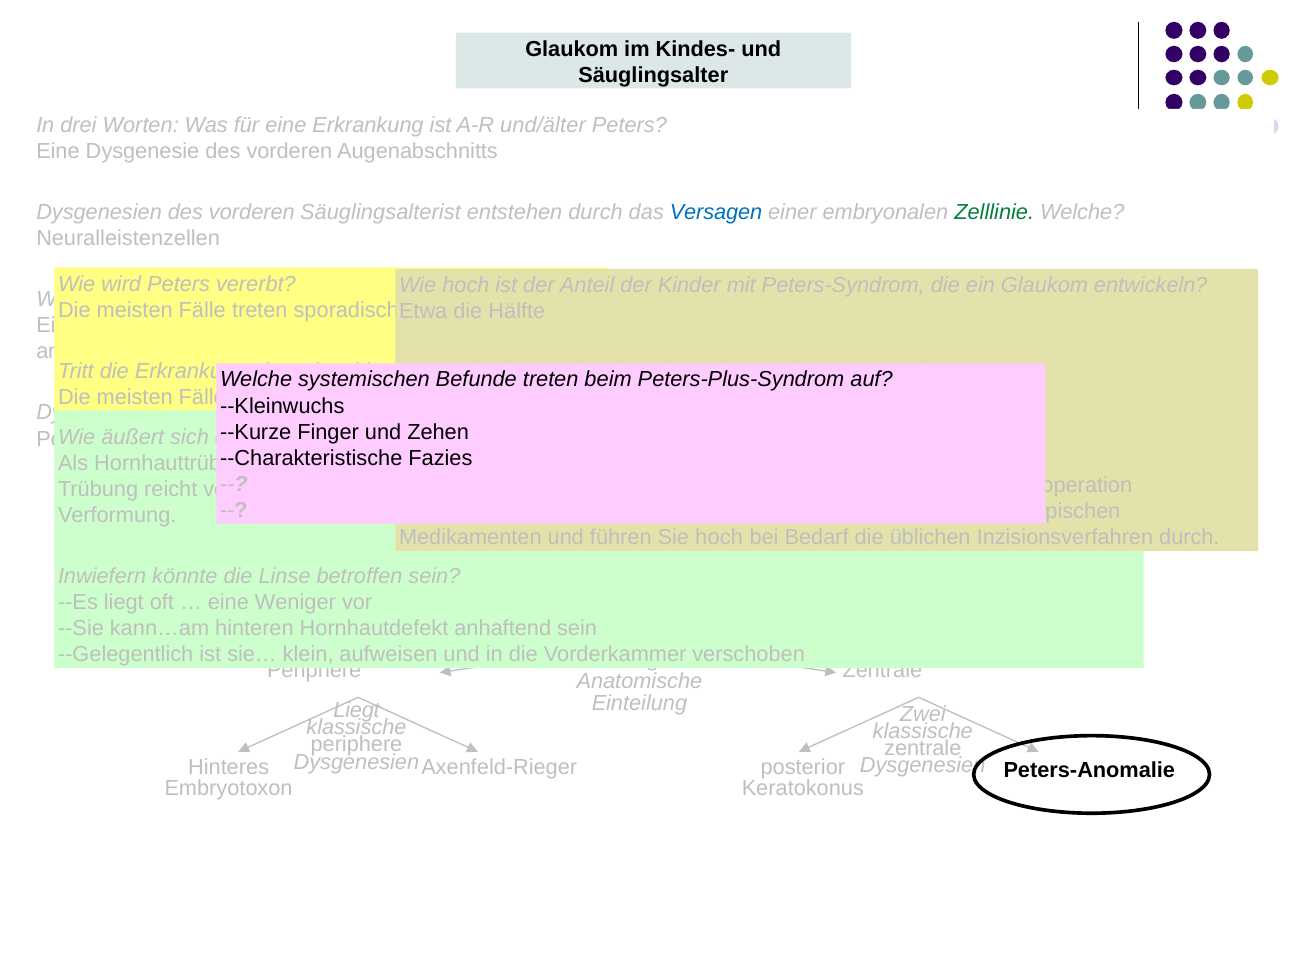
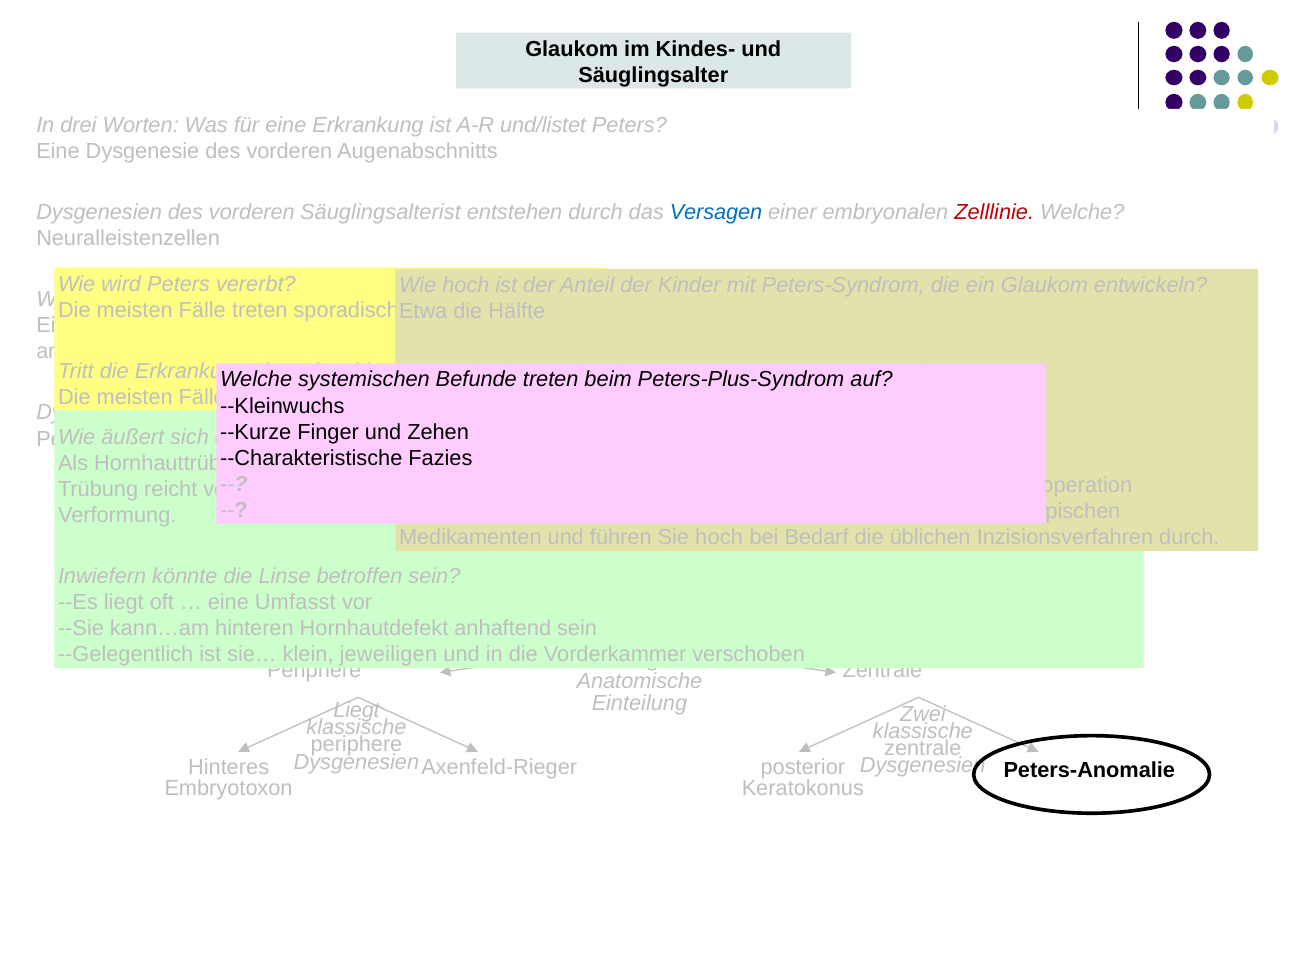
und/älter: und/älter -> und/listet
Zelllinie colour: green -> red
Weniger: Weniger -> Umfasst
aufweisen: aufweisen -> jeweiligen
